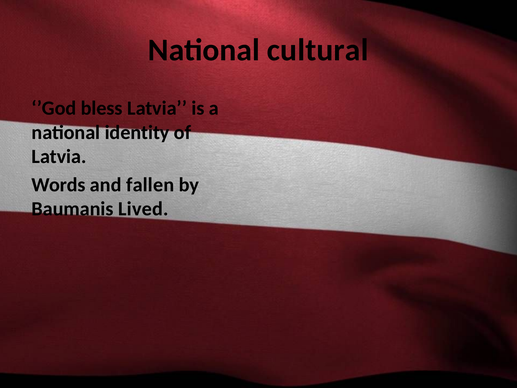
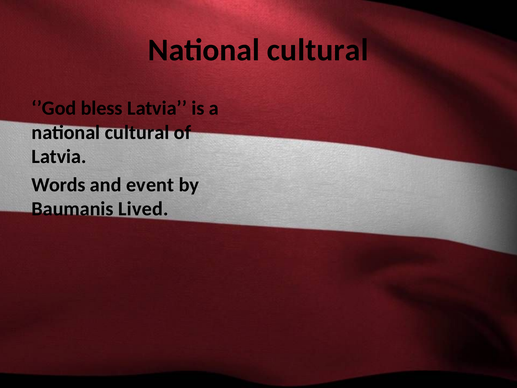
identity at (137, 132): identity -> cultural
fallen: fallen -> event
